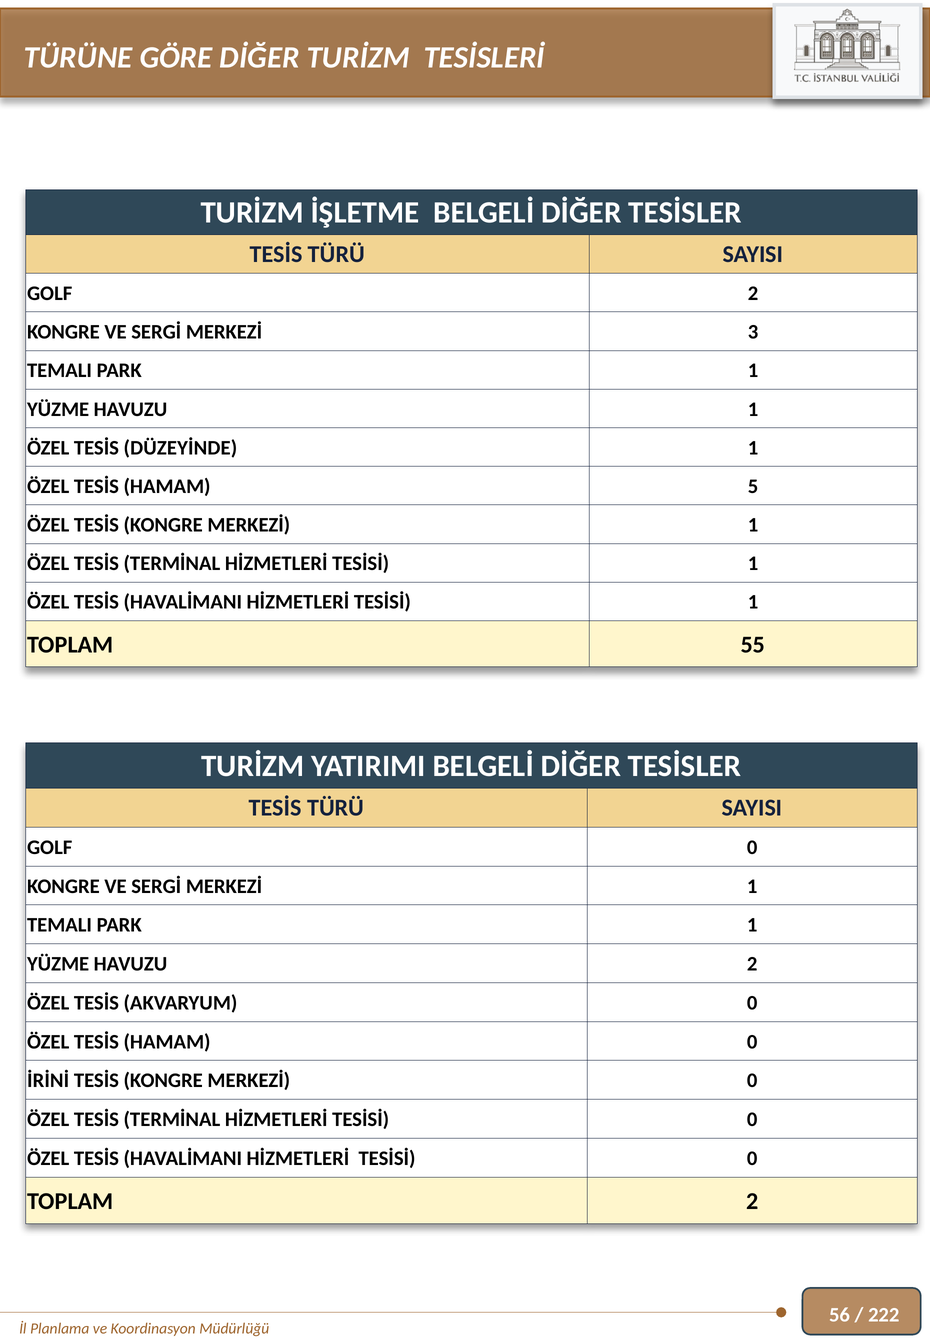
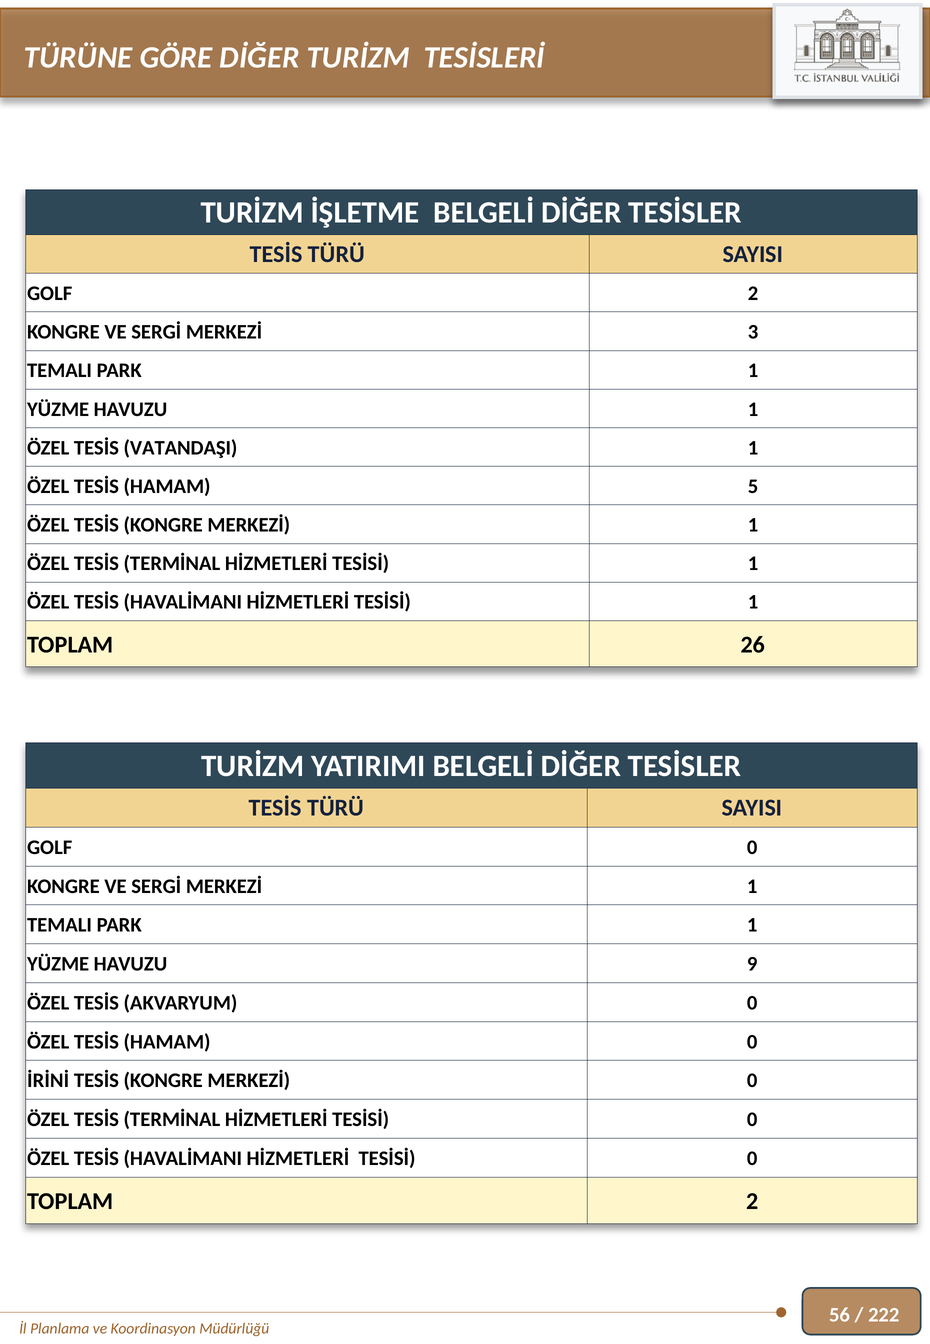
DÜZEYİNDE: DÜZEYİNDE -> VATANDAŞI
55: 55 -> 26
HAVUZU 2: 2 -> 9
